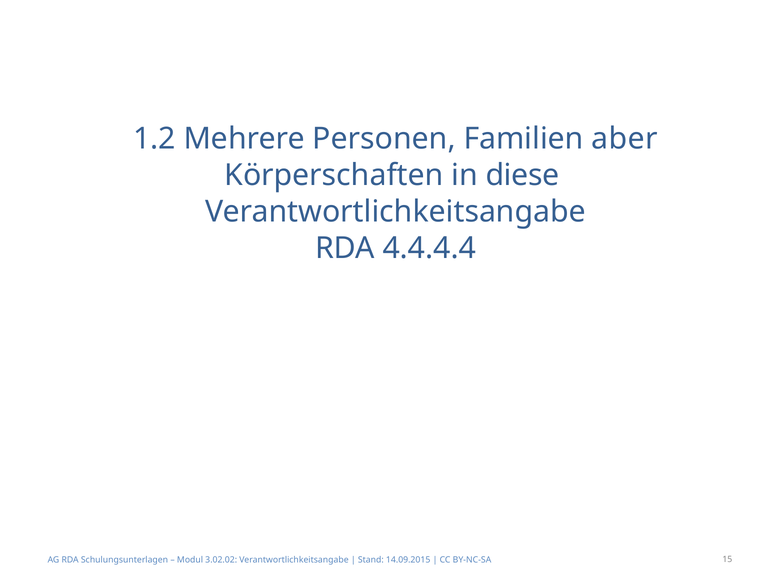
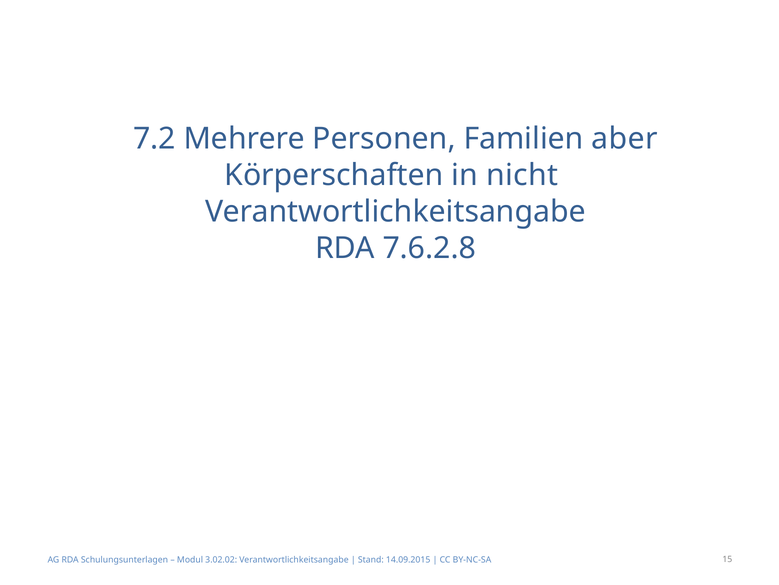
1.2: 1.2 -> 7.2
diese: diese -> nicht
4.4.4.4: 4.4.4.4 -> 7.6.2.8
